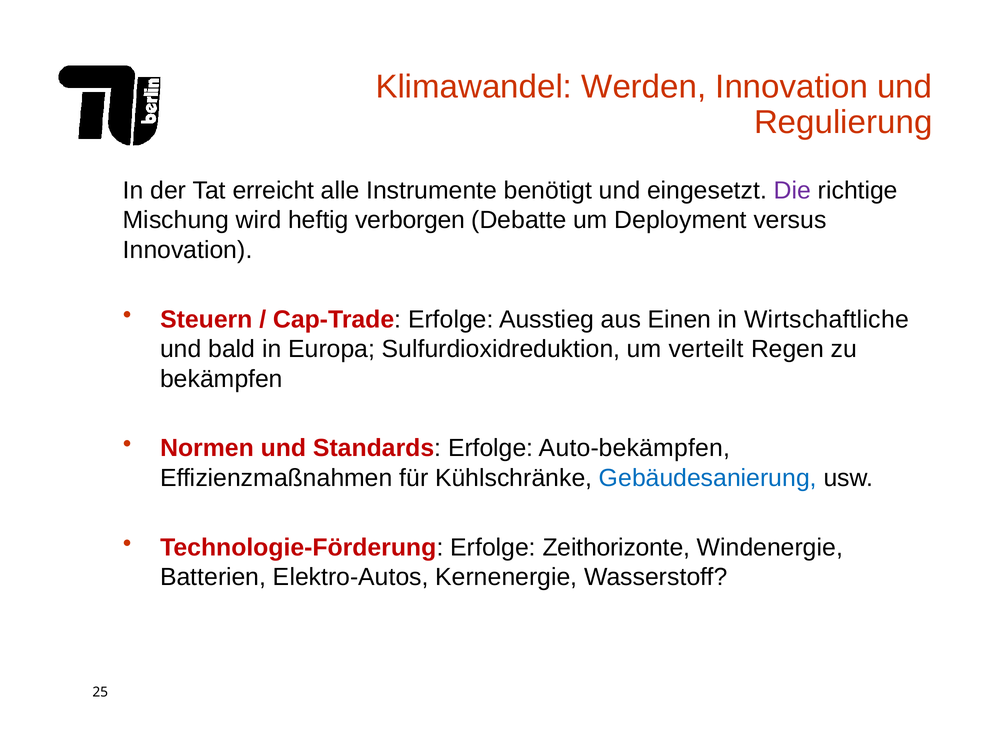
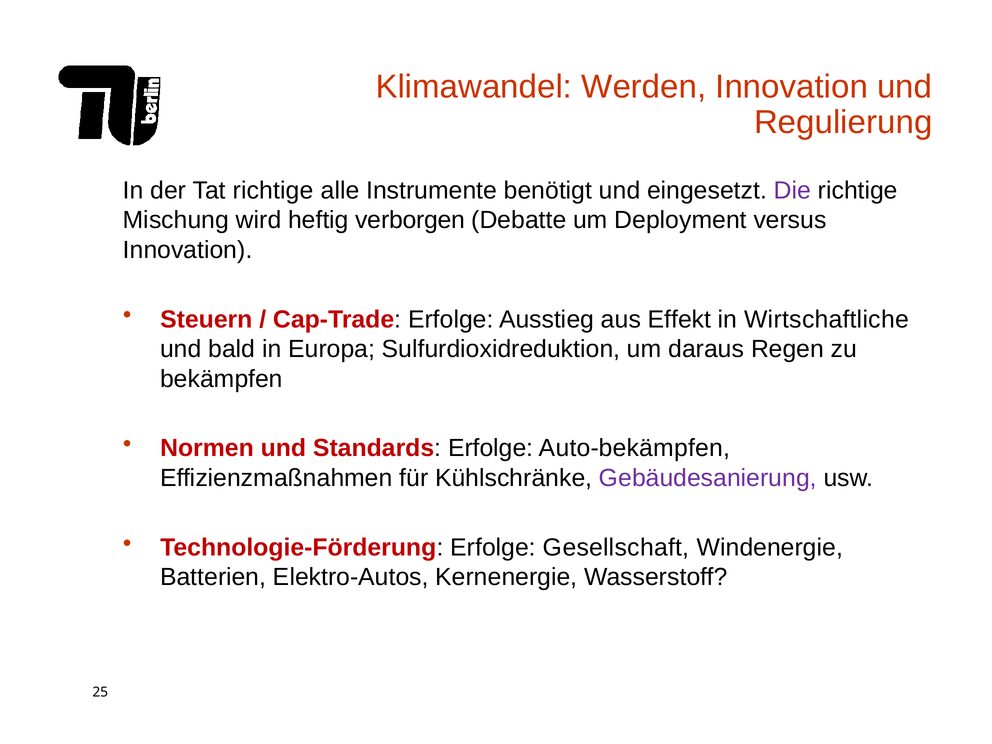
Tat erreicht: erreicht -> richtige
Einen: Einen -> Effekt
verteilt: verteilt -> daraus
Gebäudesanierung colour: blue -> purple
Zeithorizonte: Zeithorizonte -> Gesellschaft
